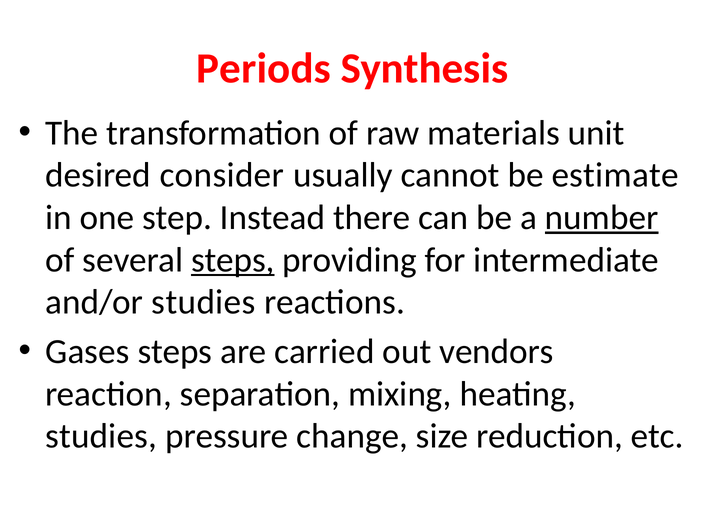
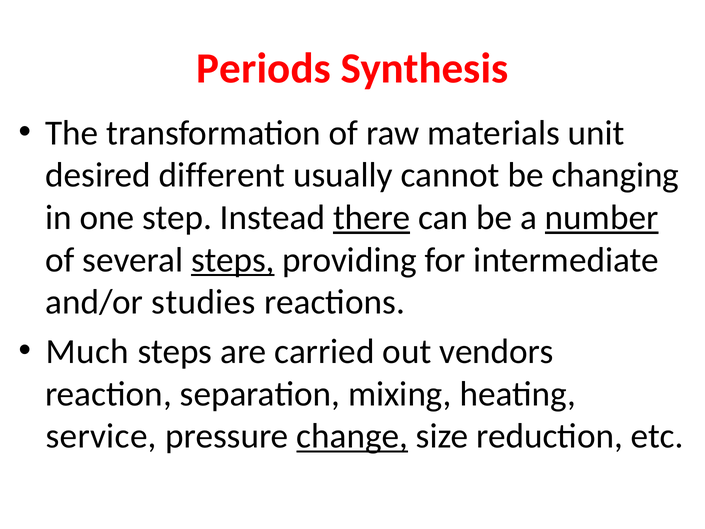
consider: consider -> different
estimate: estimate -> changing
there underline: none -> present
Gases: Gases -> Much
studies at (101, 436): studies -> service
change underline: none -> present
